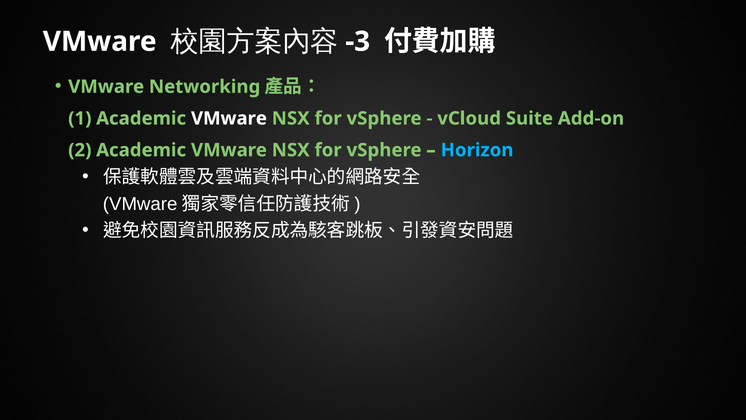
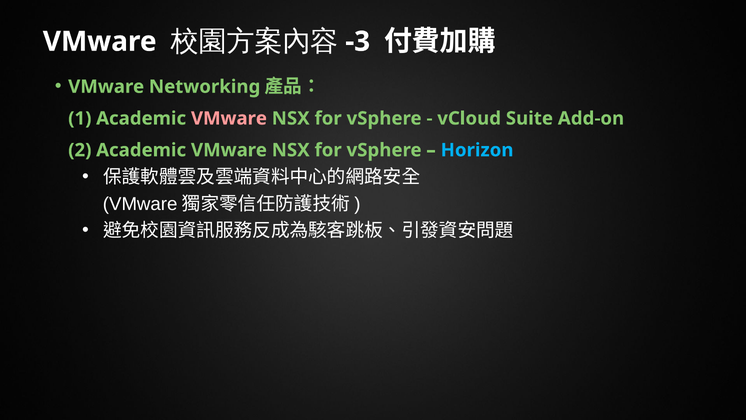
VMware at (229, 118) colour: white -> pink
